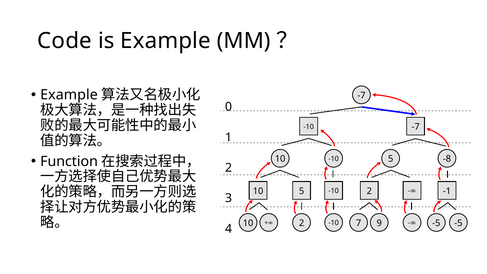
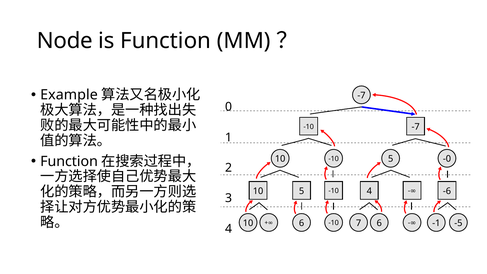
Code: Code -> Node
is Example: Example -> Function
-8: -8 -> -0
-10 2: 2 -> 4
-1: -1 -> -6
2 at (302, 223): 2 -> 6
7 9: 9 -> 6
-5 at (436, 223): -5 -> -1
